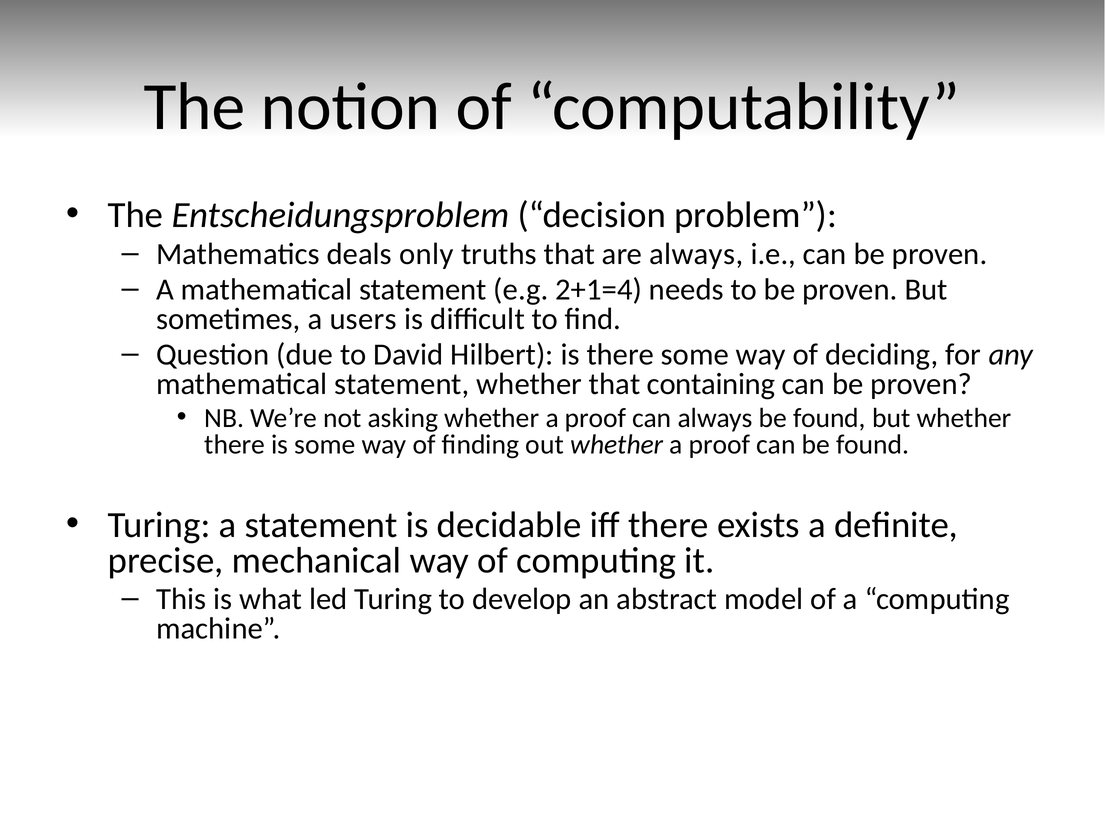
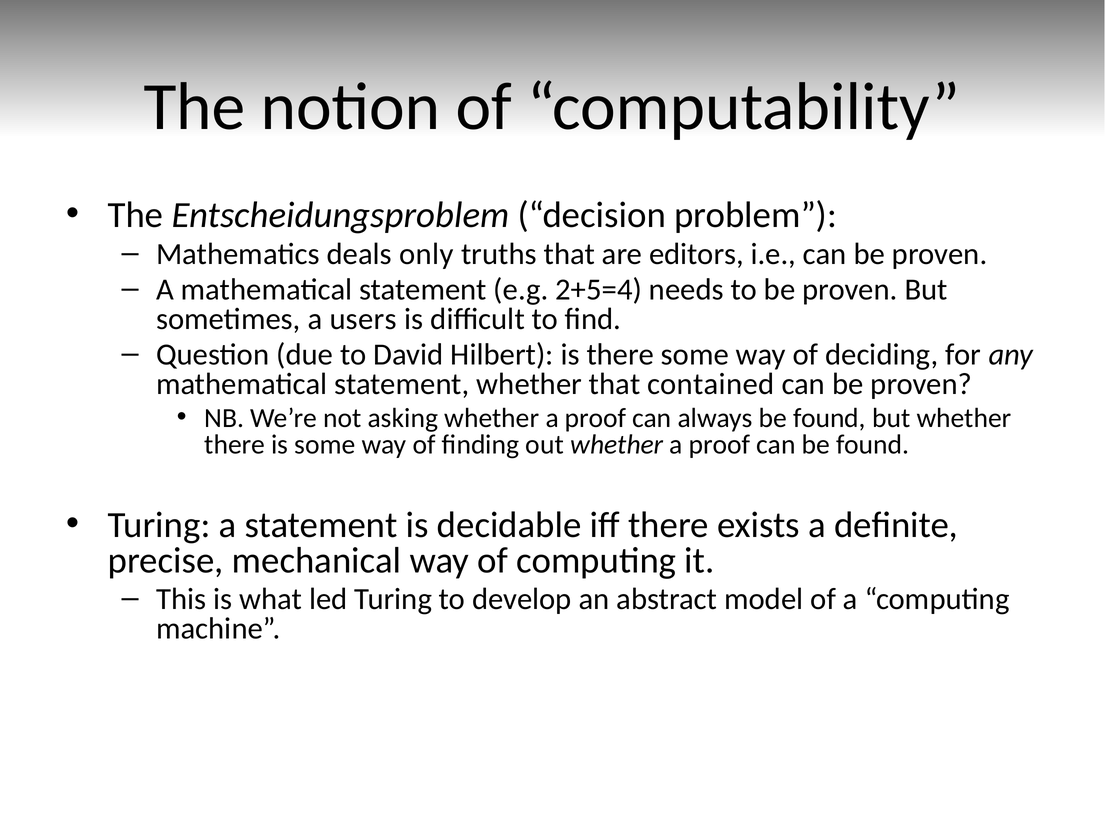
are always: always -> editors
2+1=4: 2+1=4 -> 2+5=4
containing: containing -> contained
